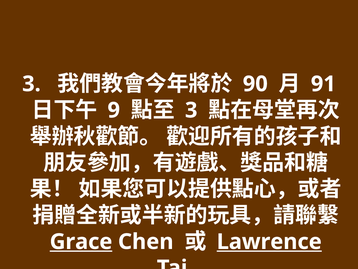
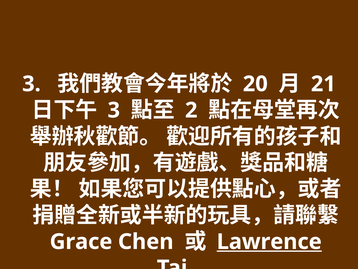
90: 90 -> 20
91: 91 -> 21
9 at (114, 110): 9 -> 3
3 at (191, 110): 3 -> 2
Grace underline: present -> none
